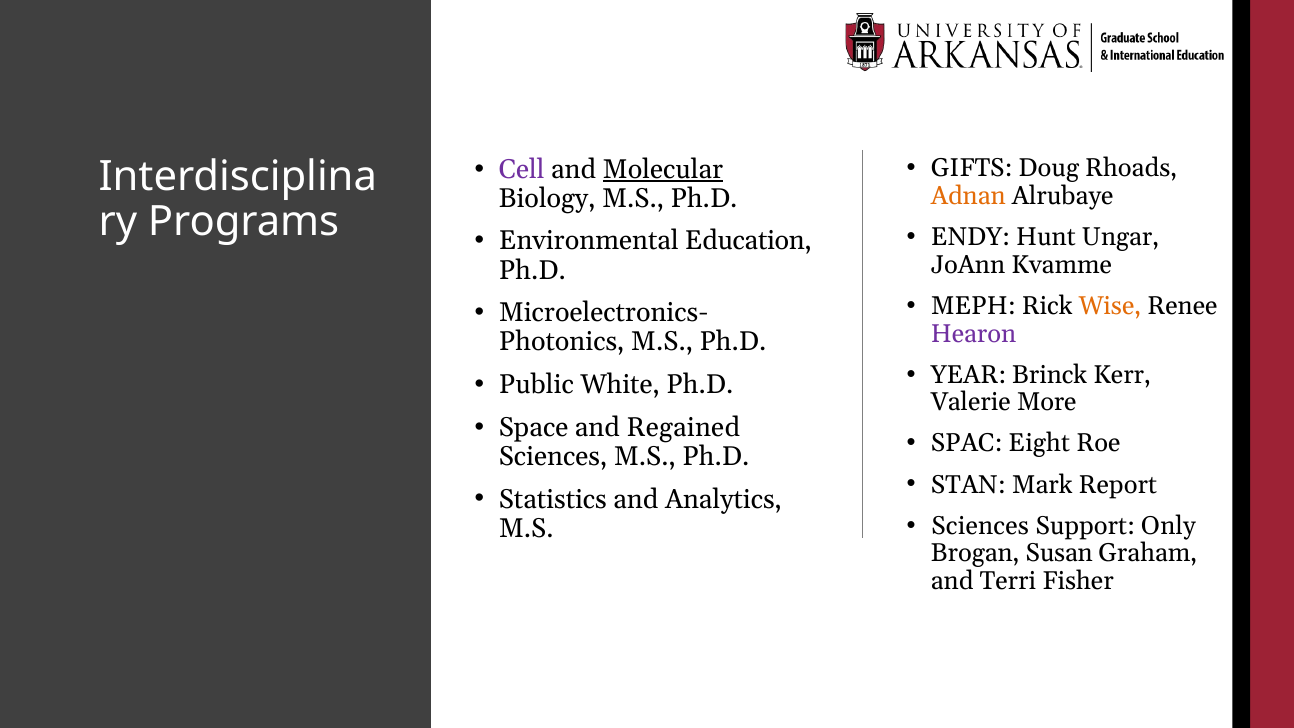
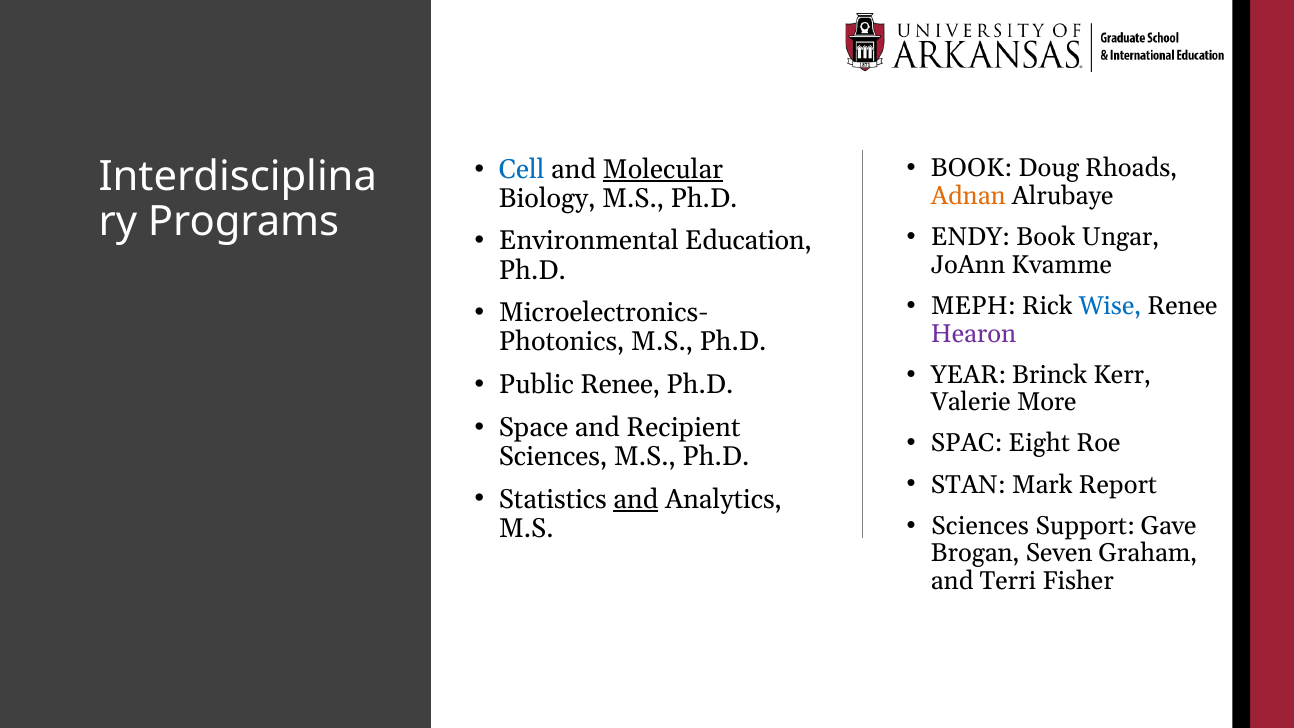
Cell colour: purple -> blue
GIFTS at (972, 168): GIFTS -> BOOK
ENDY Hunt: Hunt -> Book
Wise colour: orange -> blue
Public White: White -> Renee
Regained: Regained -> Recipient
and at (636, 499) underline: none -> present
Only: Only -> Gave
Susan: Susan -> Seven
